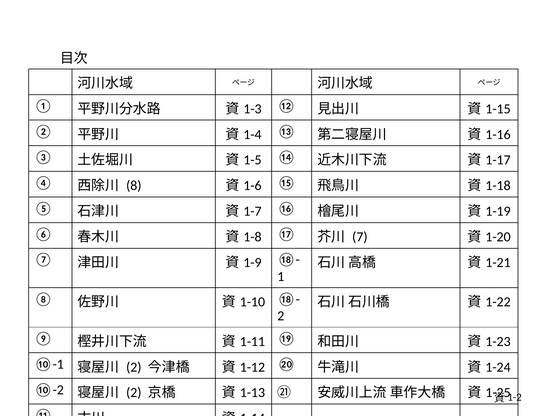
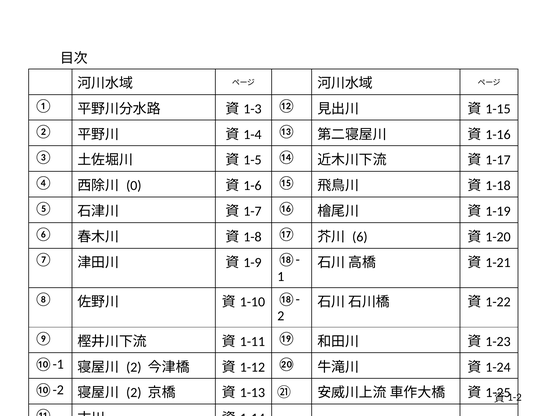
8: 8 -> 0
7: 7 -> 6
